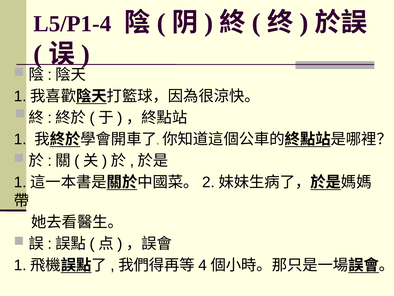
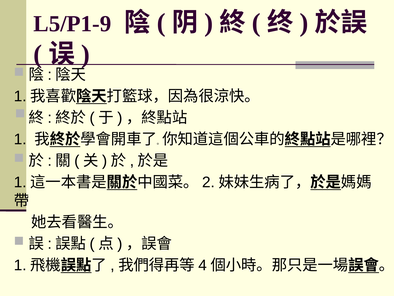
L5/P1-4: L5/P1-4 -> L5/P1-9
